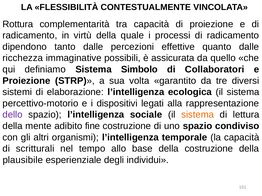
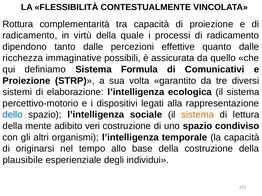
Simbolo: Simbolo -> Formula
Collaboratori: Collaboratori -> Comunicativi
dello colour: purple -> blue
fine: fine -> veri
scritturali: scritturali -> originarsi
